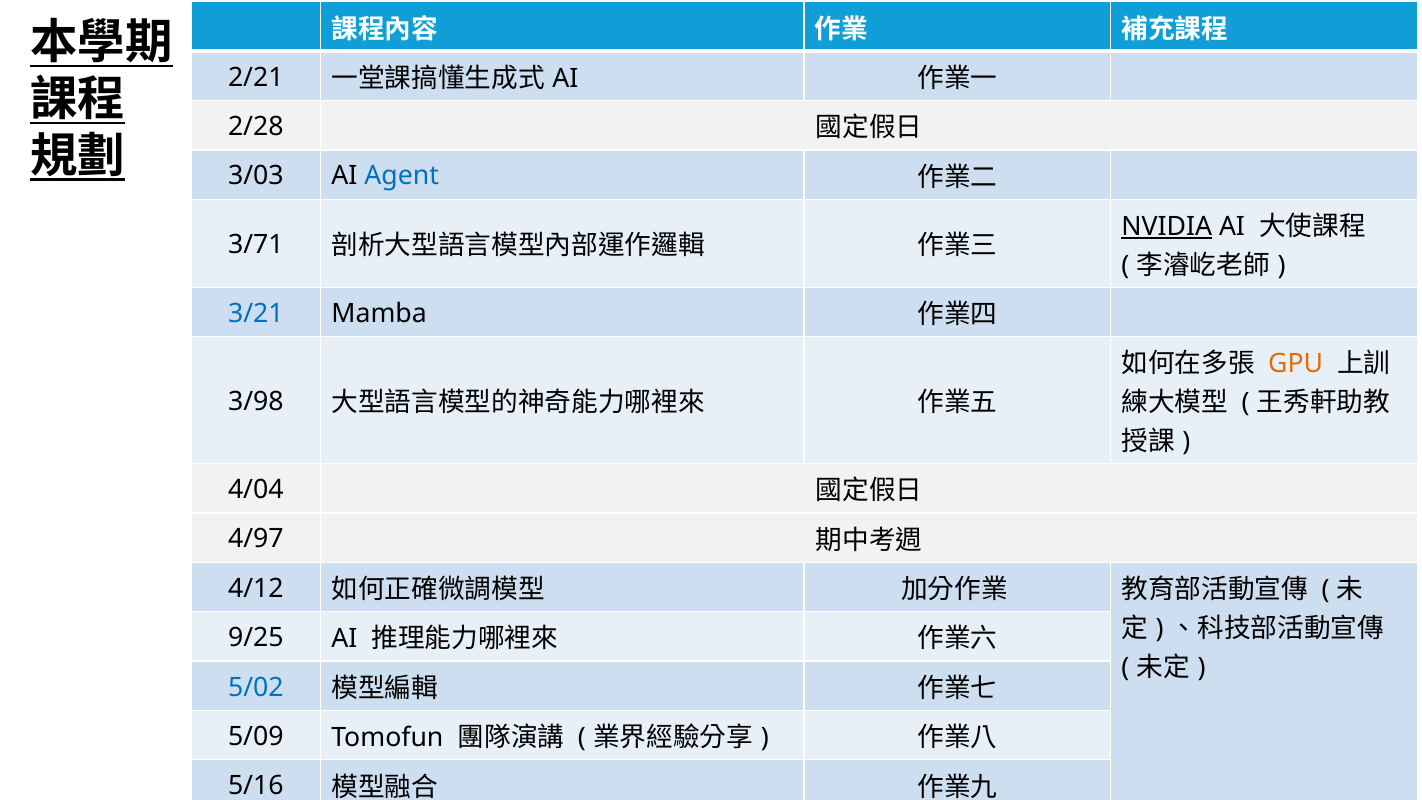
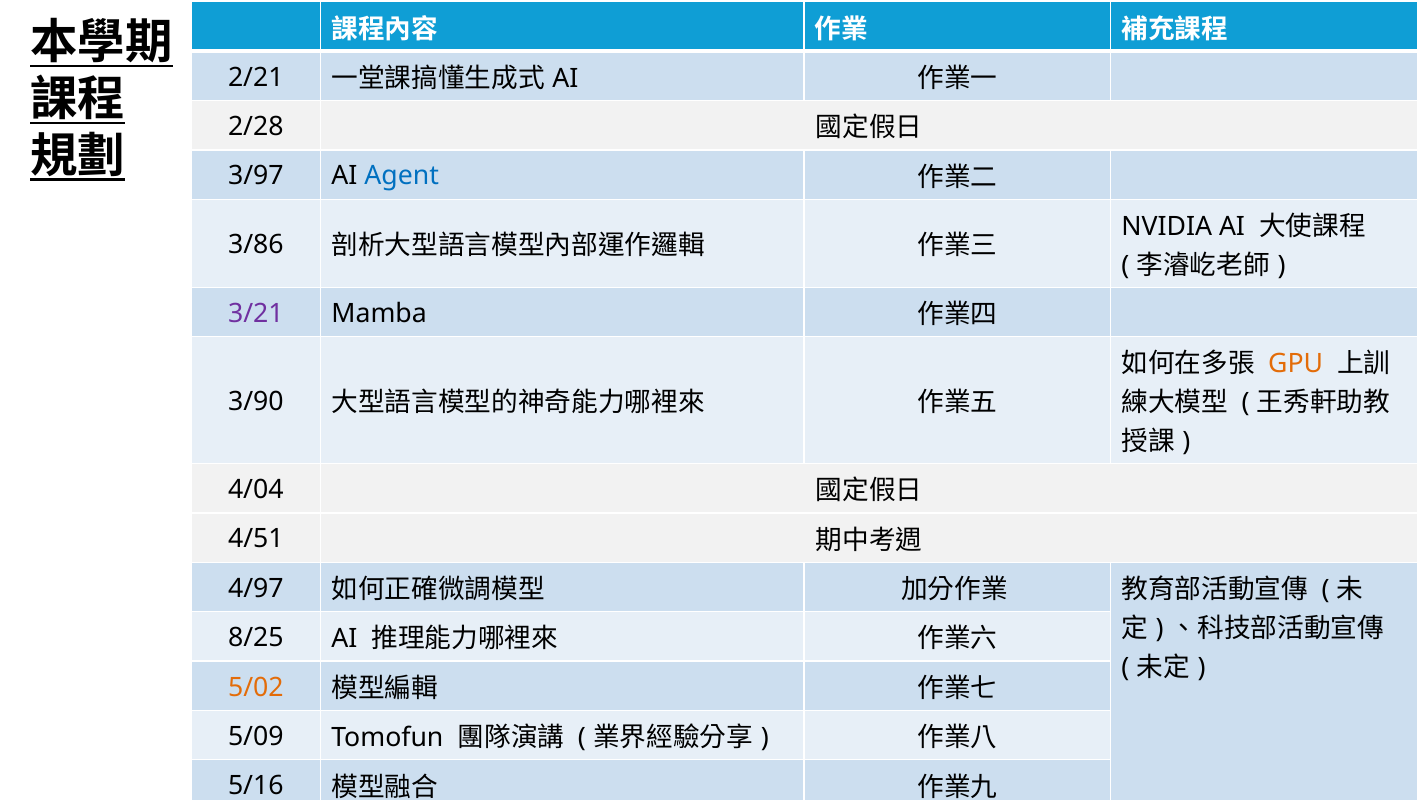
3/03: 3/03 -> 3/97
NVIDIA underline: present -> none
3/71: 3/71 -> 3/86
3/21 colour: blue -> purple
3/98: 3/98 -> 3/90
4/97: 4/97 -> 4/51
4/12: 4/12 -> 4/97
9/25: 9/25 -> 8/25
5/02 colour: blue -> orange
